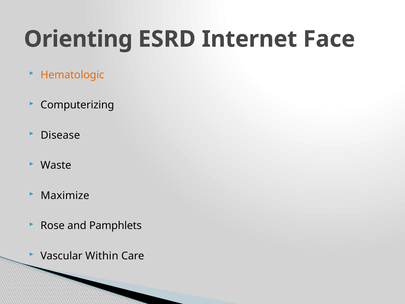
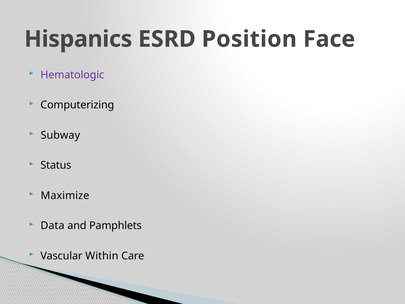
Orienting: Orienting -> Hispanics
Internet: Internet -> Position
Hematologic colour: orange -> purple
Disease: Disease -> Subway
Waste: Waste -> Status
Rose: Rose -> Data
